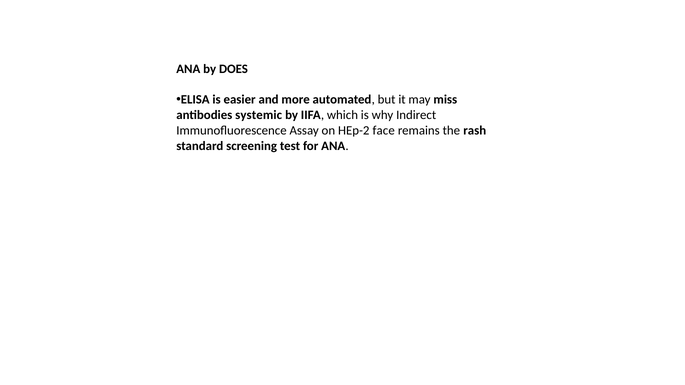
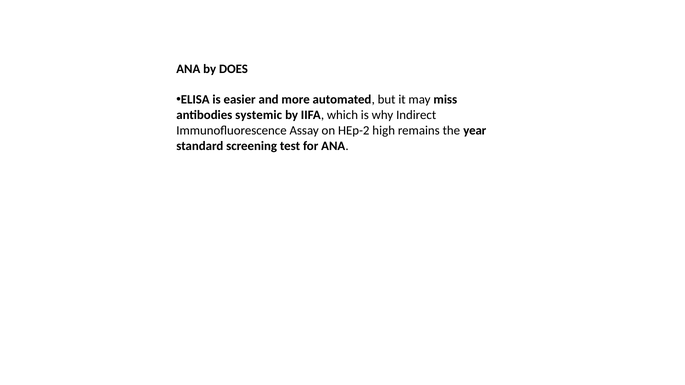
face: face -> high
rash: rash -> year
